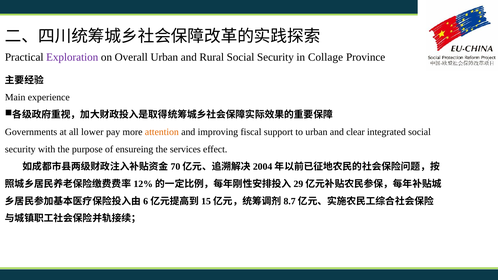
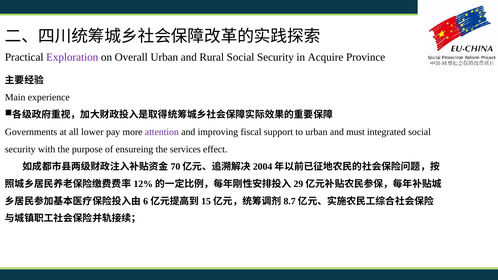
Collage: Collage -> Acquire
attention colour: orange -> purple
clear: clear -> must
